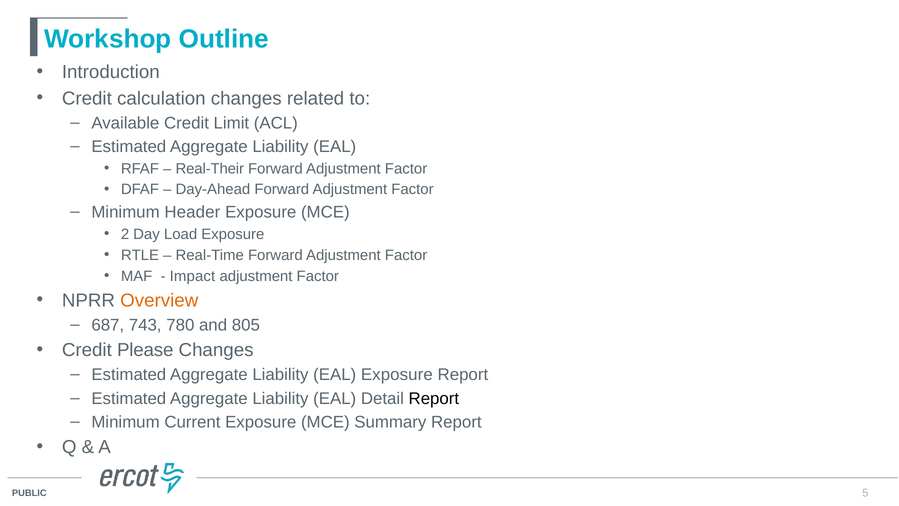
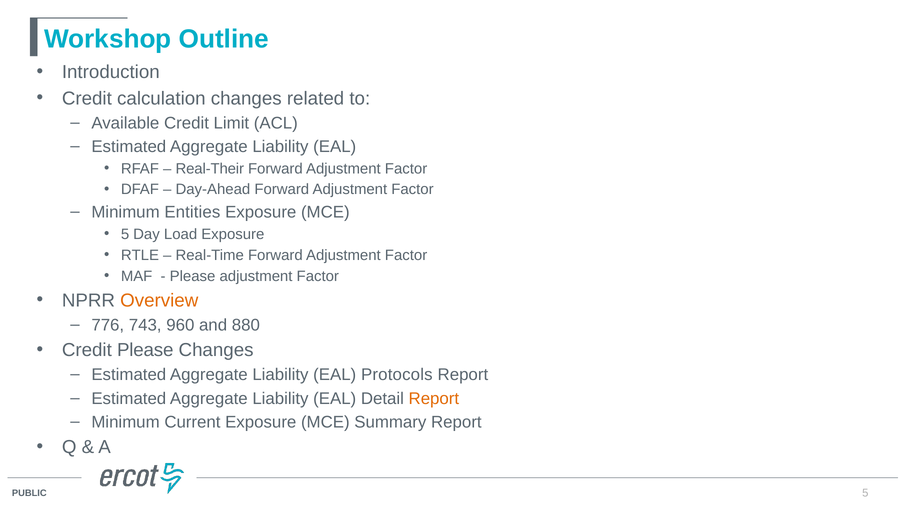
Header: Header -> Entities
2 at (125, 234): 2 -> 5
Impact at (192, 276): Impact -> Please
687: 687 -> 776
780: 780 -> 960
805: 805 -> 880
EAL Exposure: Exposure -> Protocols
Report at (434, 398) colour: black -> orange
